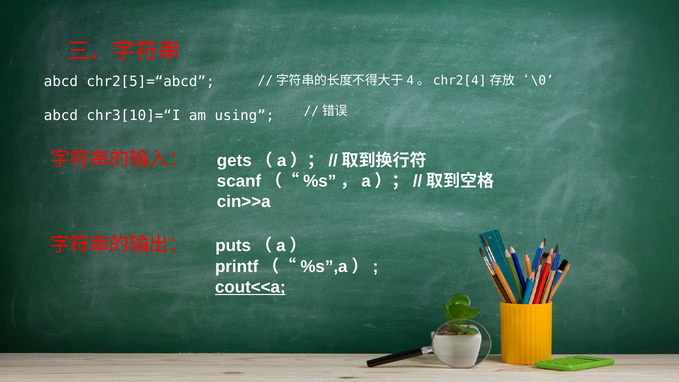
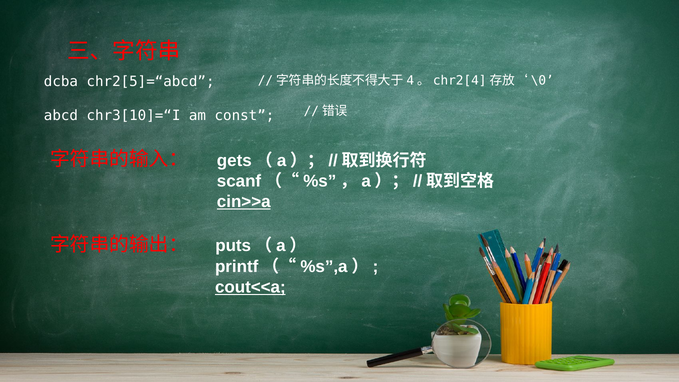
abcd at (61, 81): abcd -> dcba
using: using -> const
cin>>a underline: none -> present
